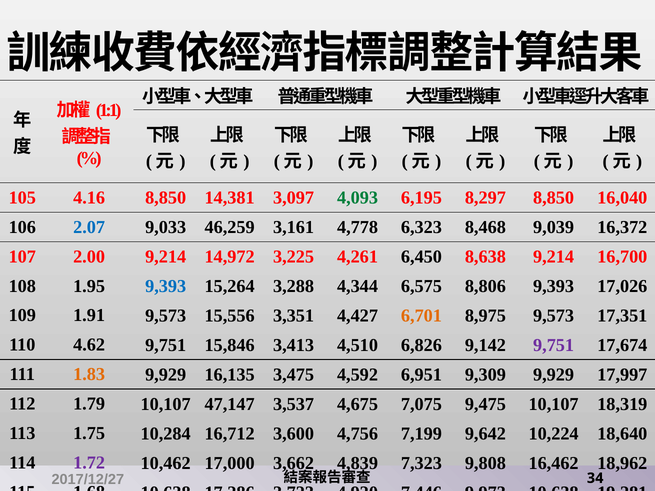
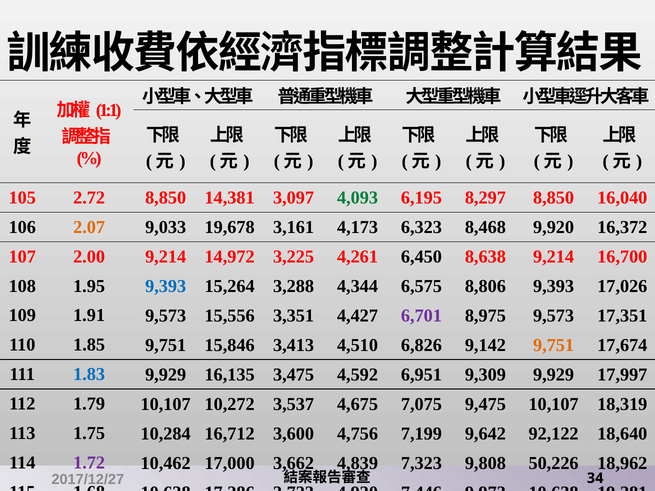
4.16: 4.16 -> 2.72
2.07 colour: blue -> orange
46,259: 46,259 -> 19,678
4,778: 4,778 -> 4,173
9,039: 9,039 -> 9,920
6,701 colour: orange -> purple
4.62: 4.62 -> 1.85
9,751 at (554, 345) colour: purple -> orange
1.83 colour: orange -> blue
47,147: 47,147 -> 10,272
10,224: 10,224 -> 92,122
16,462: 16,462 -> 50,226
